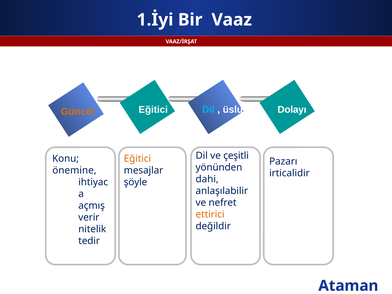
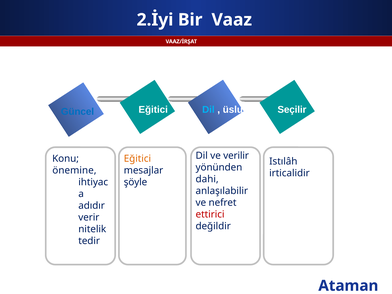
1.İyi: 1.İyi -> 2.İyi
Güncel colour: orange -> blue
Dolayı: Dolayı -> Seçilir
çeşitli: çeşitli -> verilir
Pazarı: Pazarı -> Istılâh
açmış: açmış -> adıdır
ettirici colour: orange -> red
